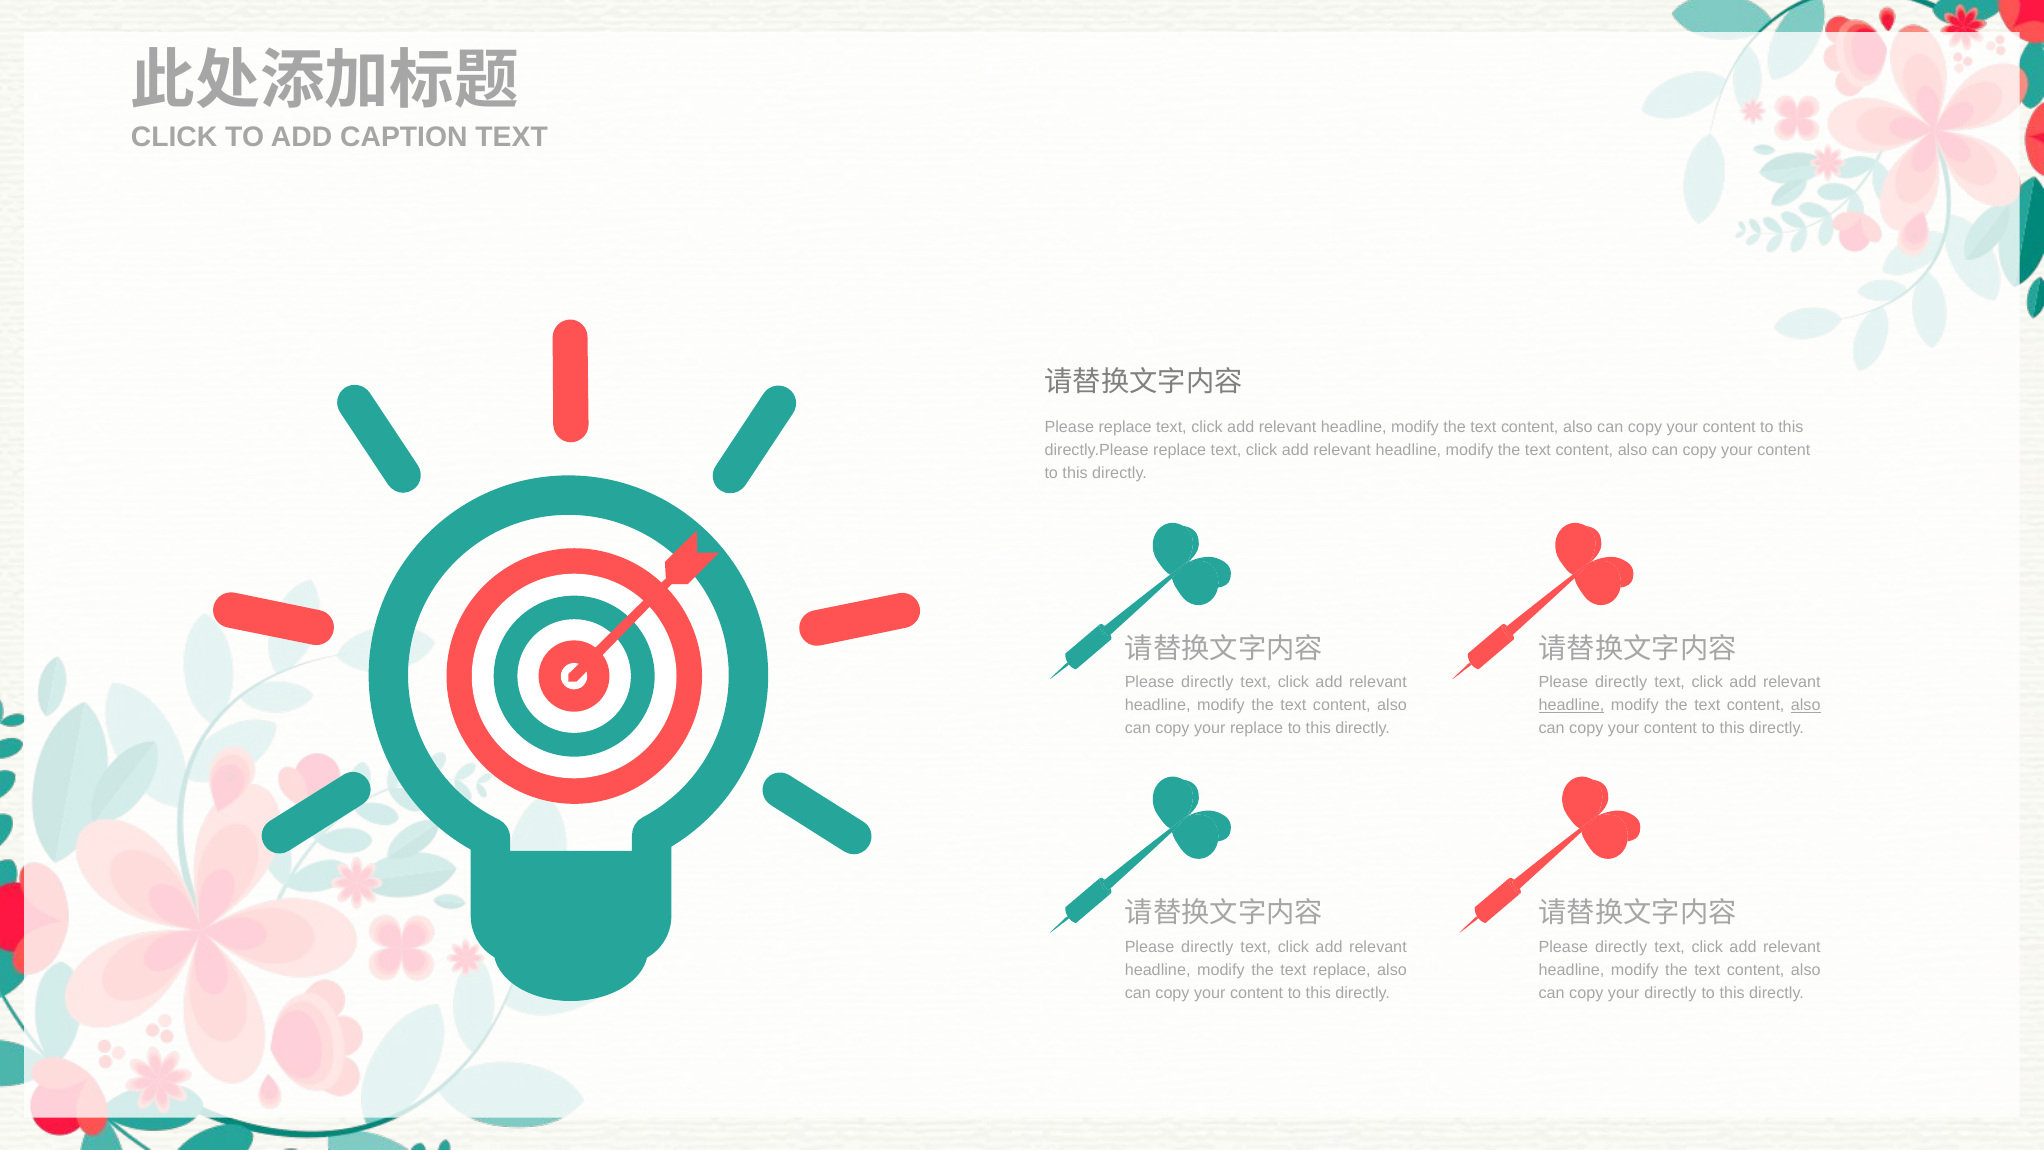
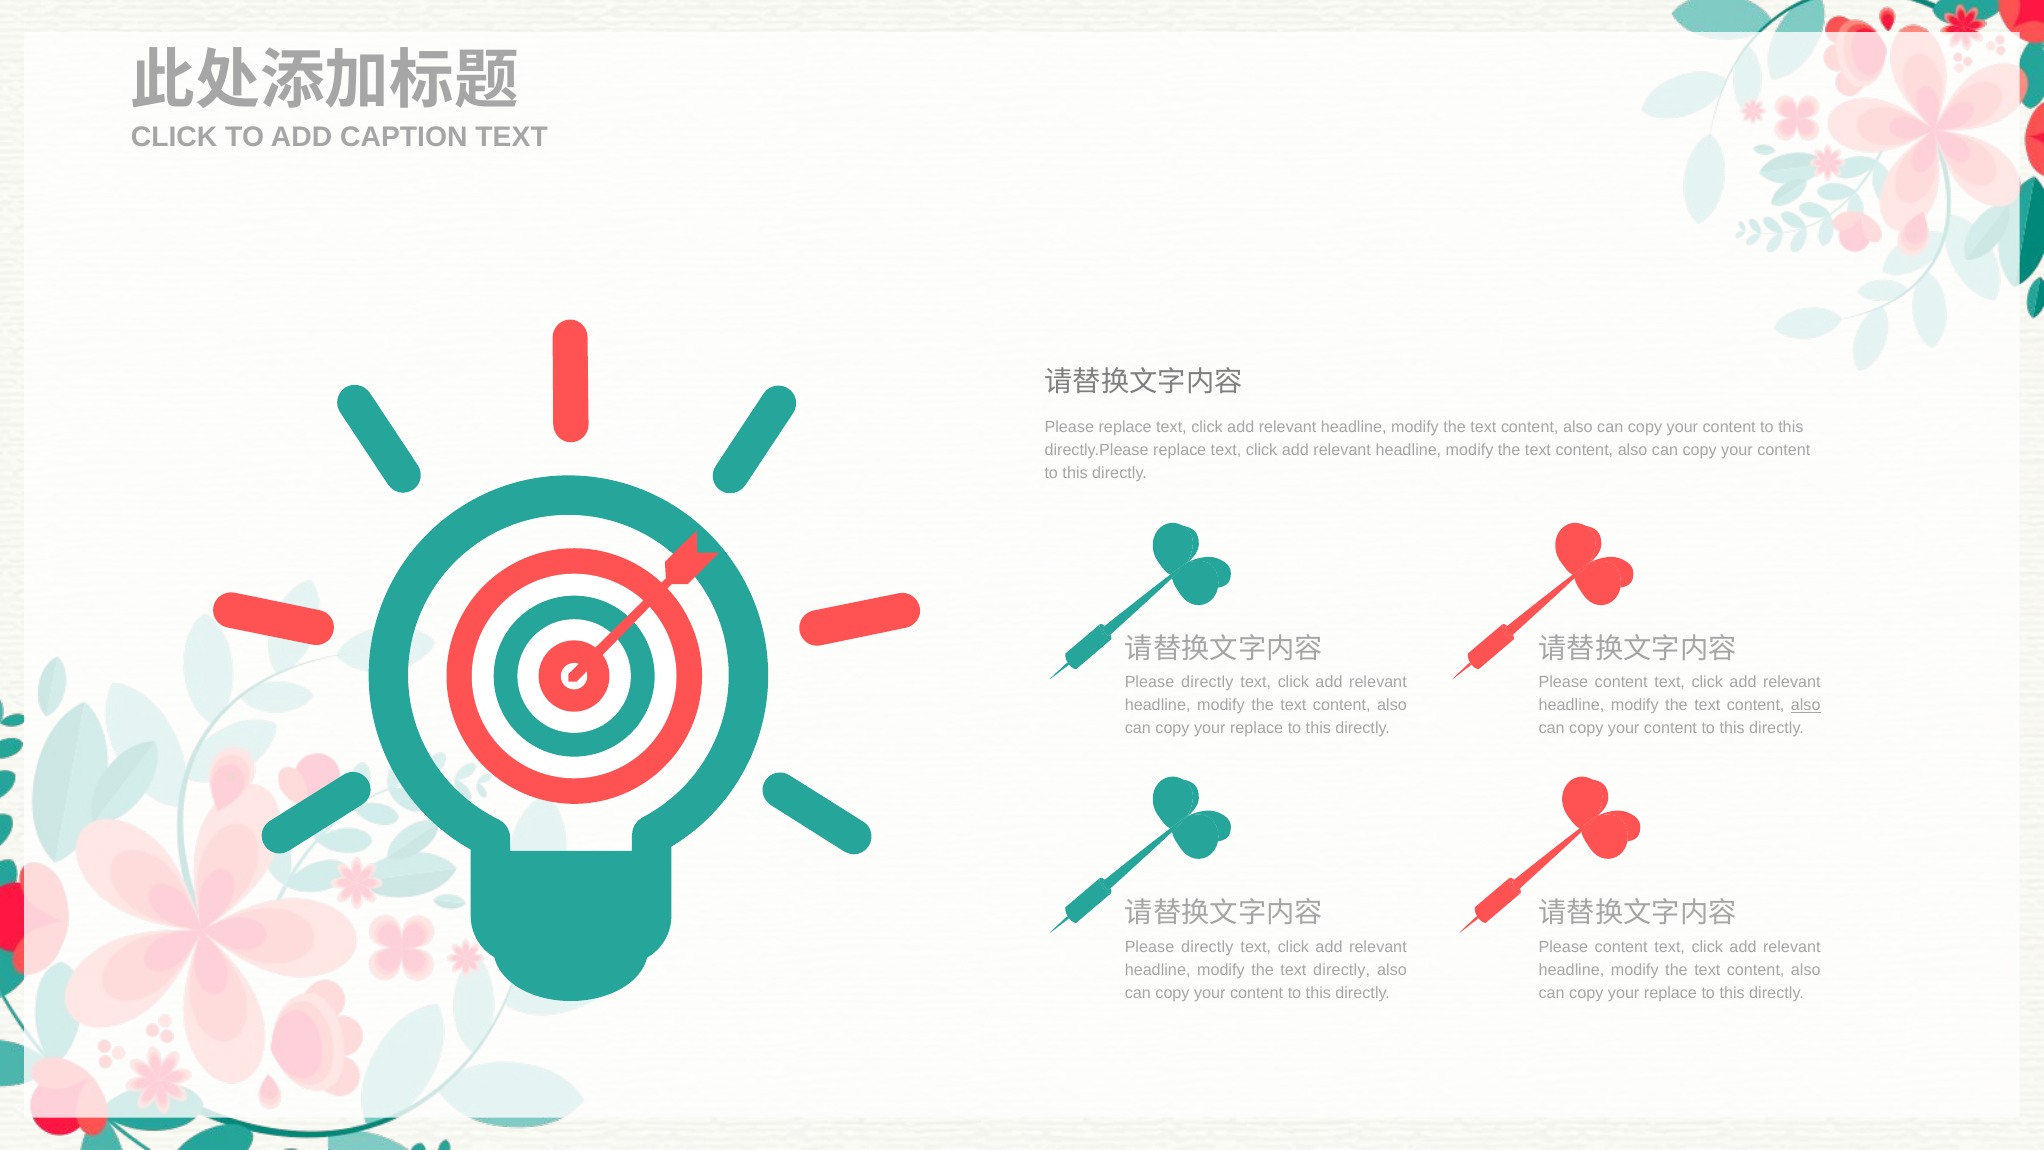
directly at (1621, 682): directly -> content
headline at (1572, 705) underline: present -> none
directly at (1621, 947): directly -> content
text replace: replace -> directly
directly at (1670, 993): directly -> replace
